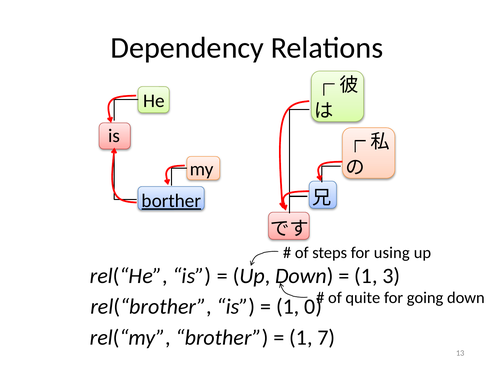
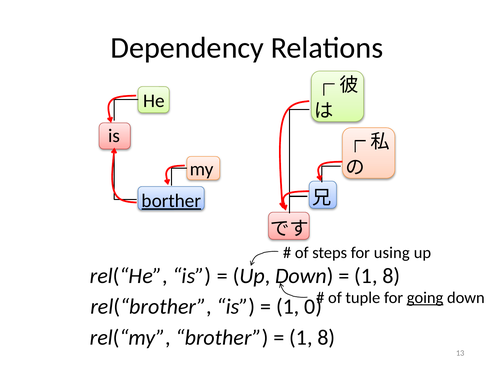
3 at (391, 276): 3 -> 8
quite: quite -> tuple
going underline: none -> present
7 at (326, 338): 7 -> 8
